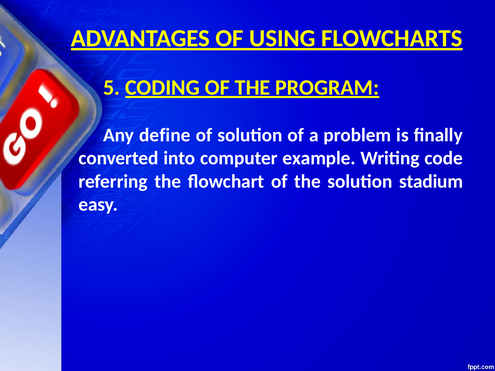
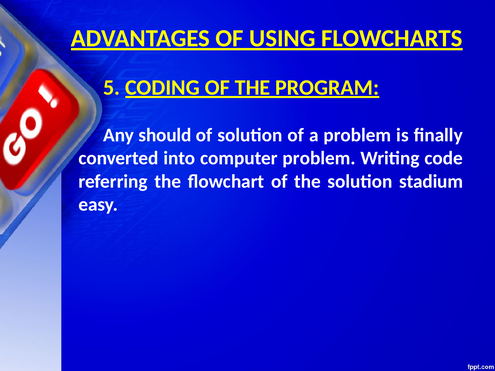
define: define -> should
computer example: example -> problem
